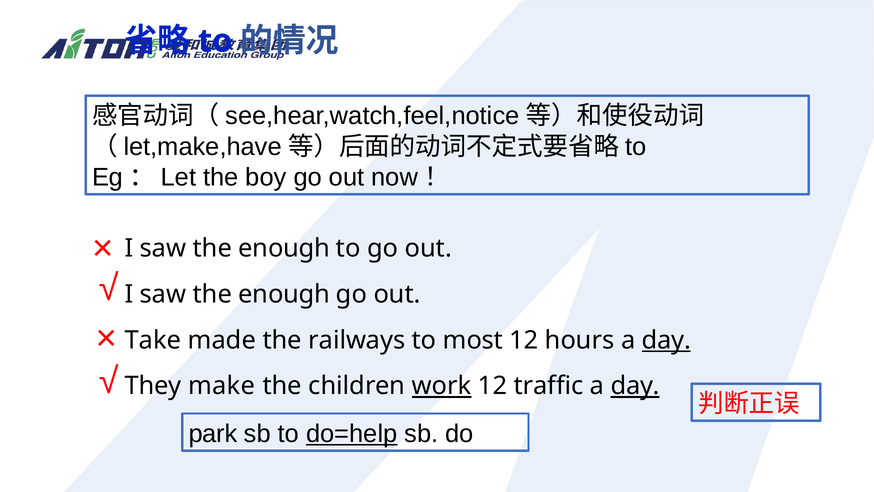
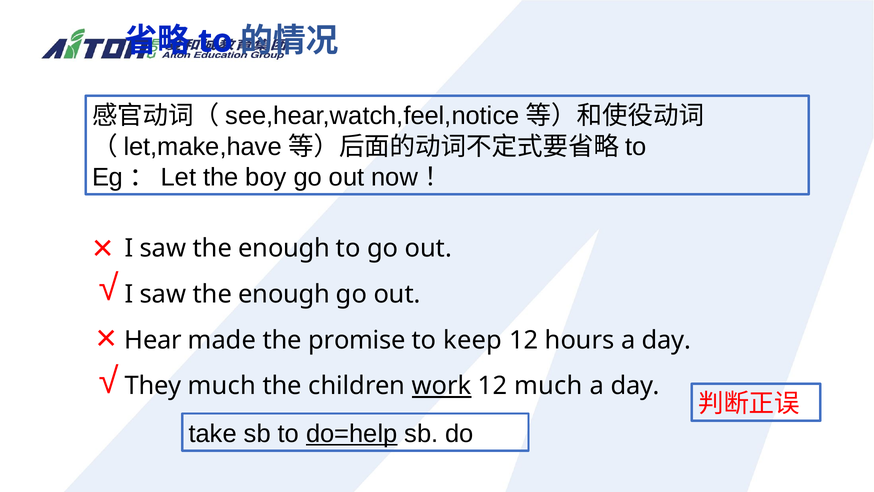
Take: Take -> Hear
railways: railways -> promise
most: most -> keep
day at (666, 340) underline: present -> none
They make: make -> much
12 traffic: traffic -> much
day at (635, 386) underline: present -> none
park: park -> take
